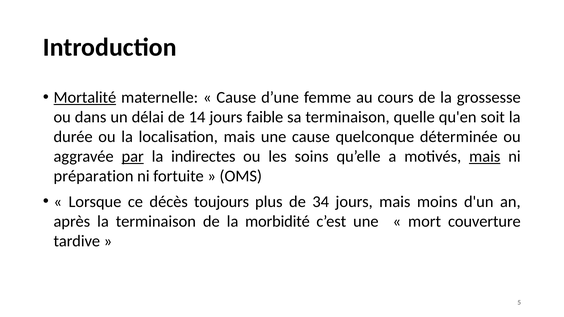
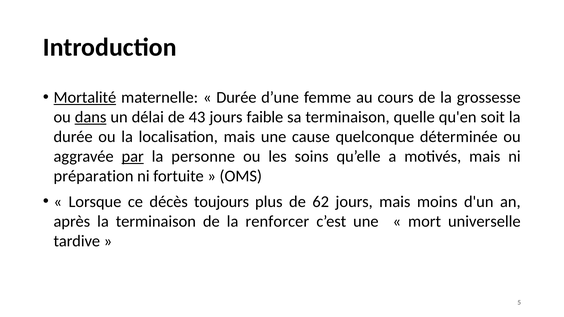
Cause at (236, 98): Cause -> Durée
dans underline: none -> present
14: 14 -> 43
indirectes: indirectes -> personne
mais at (485, 157) underline: present -> none
34: 34 -> 62
morbidité: morbidité -> renforcer
couverture: couverture -> universelle
